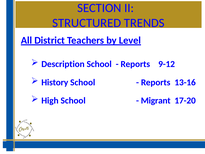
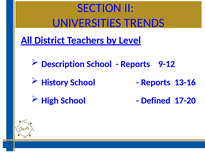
STRUCTURED: STRUCTURED -> UNIVERSITIES
Migrant: Migrant -> Defined
